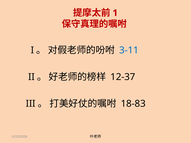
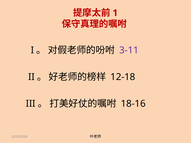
3-11 colour: blue -> purple
12-37: 12-37 -> 12-18
18-83: 18-83 -> 18-16
